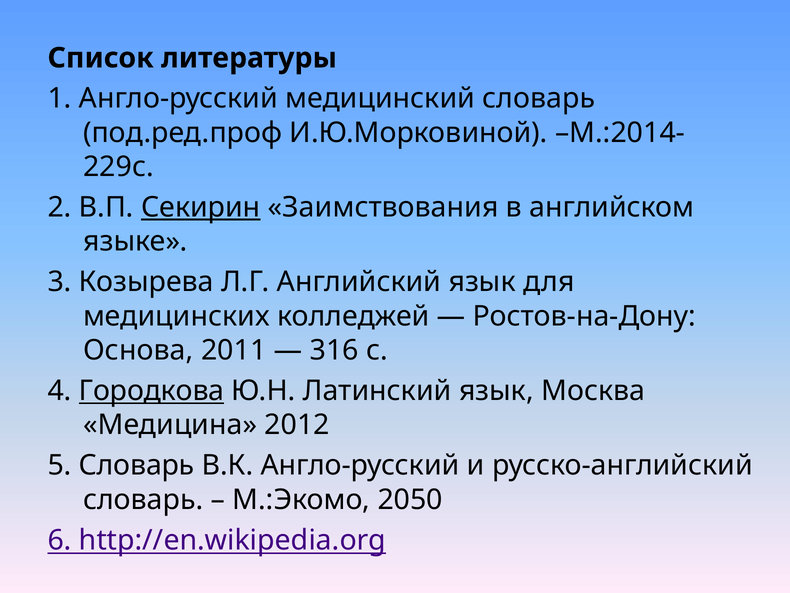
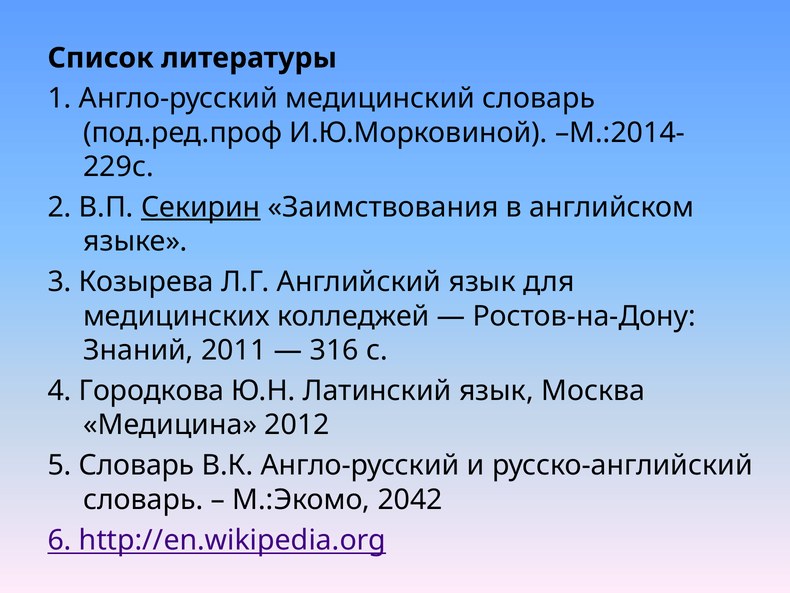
Основа: Основа -> Знаний
Городкова underline: present -> none
2050: 2050 -> 2042
